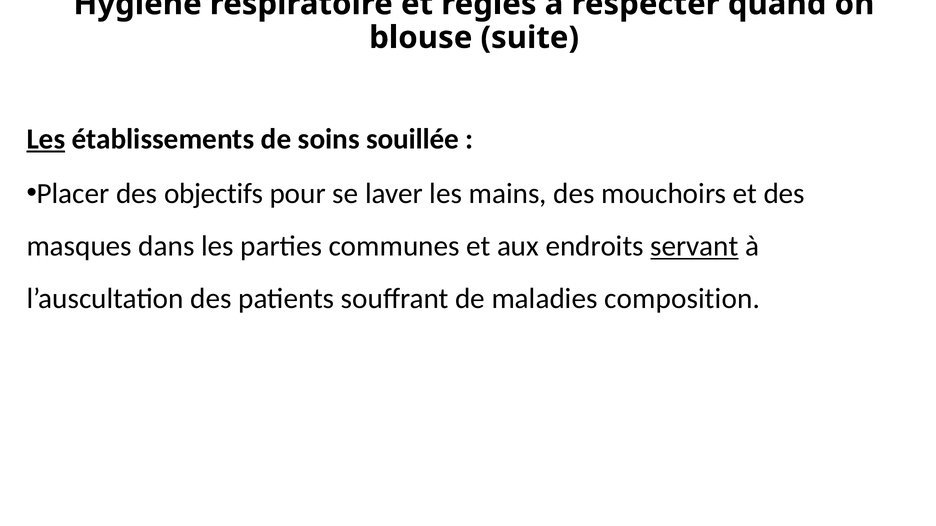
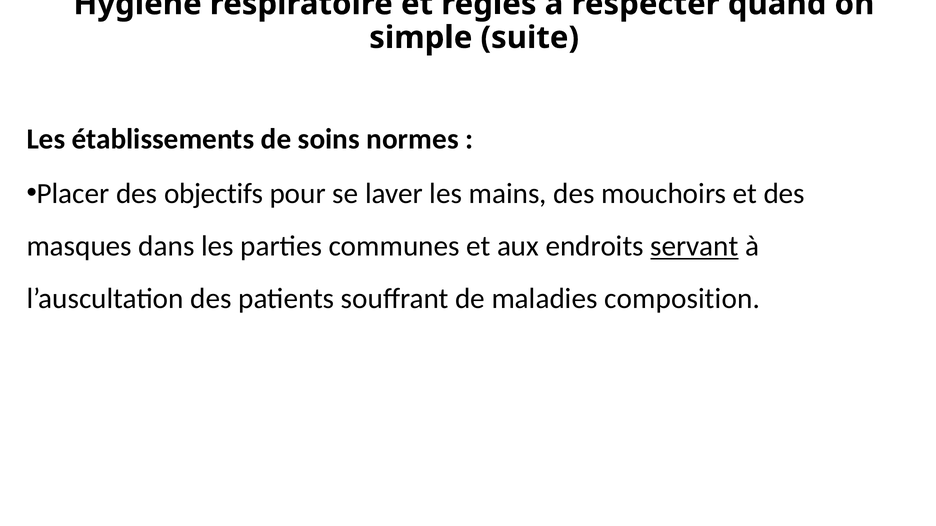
blouse: blouse -> simple
Les at (46, 139) underline: present -> none
souillée: souillée -> normes
